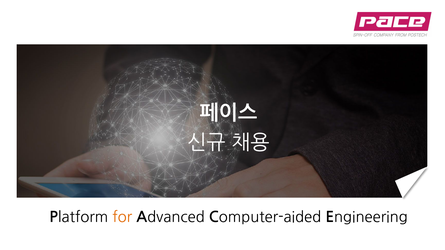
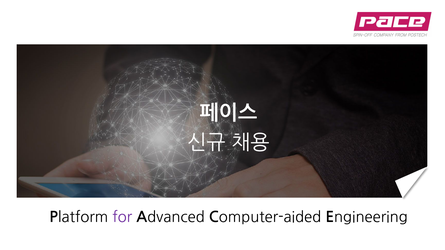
for colour: orange -> purple
